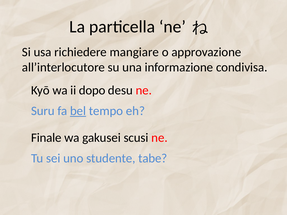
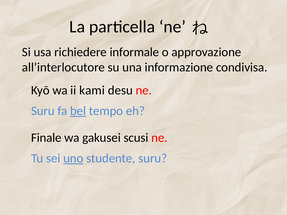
mangiare: mangiare -> informale
dopo: dopo -> kami
uno underline: none -> present
studente tabe: tabe -> suru
